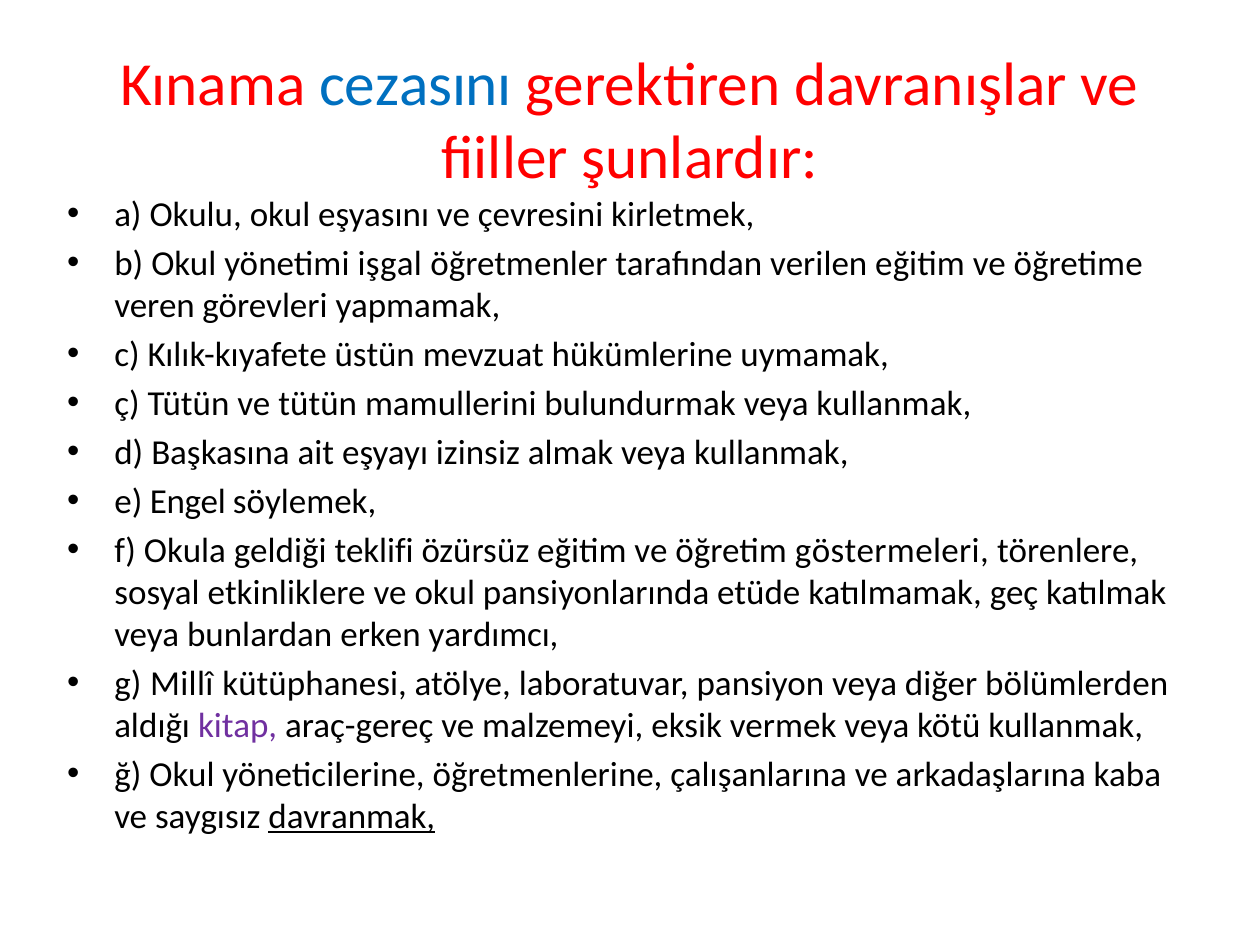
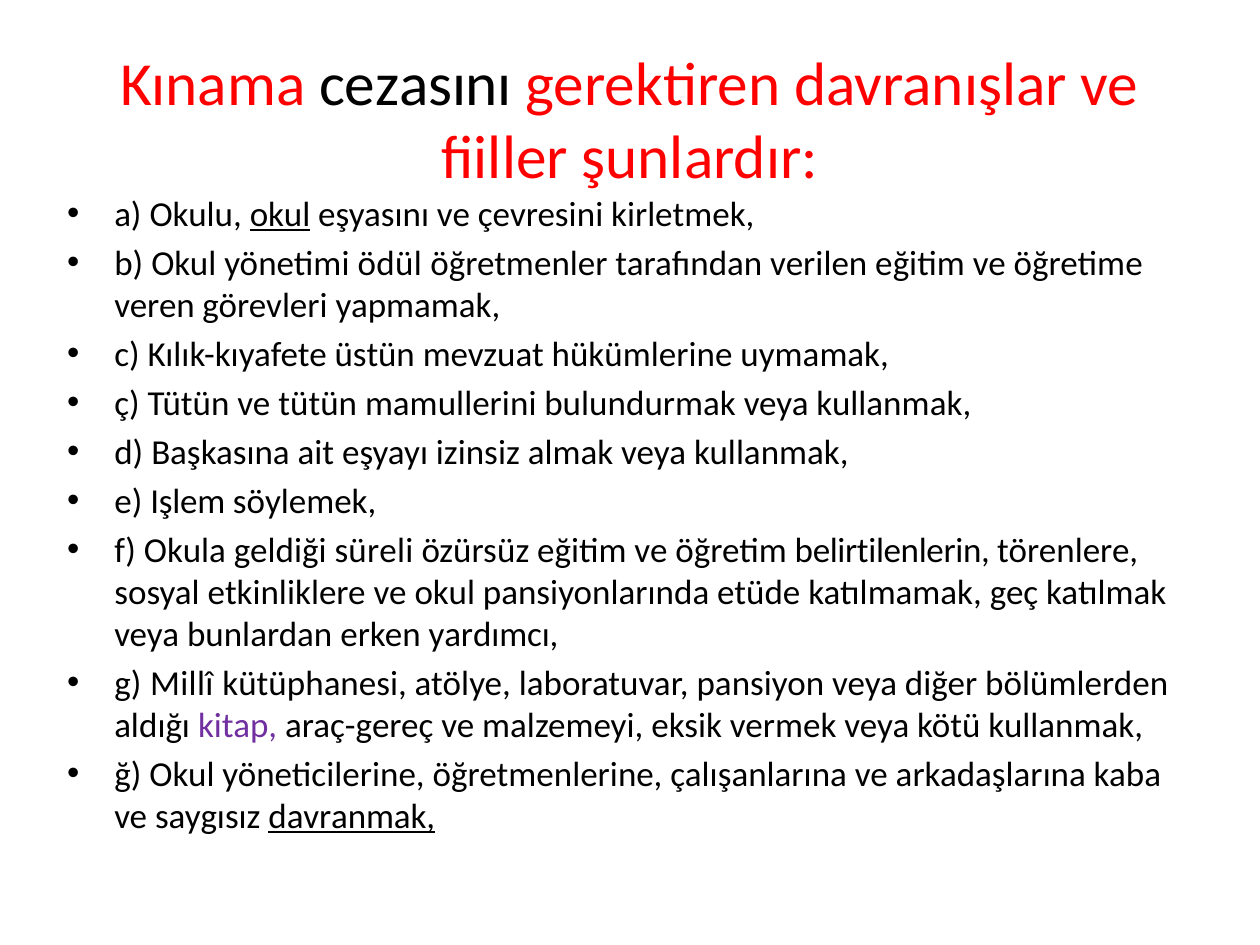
cezasını colour: blue -> black
okul at (280, 214) underline: none -> present
işgal: işgal -> ödül
Engel: Engel -> Işlem
teklifi: teklifi -> süreli
göstermeleri: göstermeleri -> belirtilenlerin
